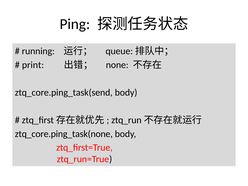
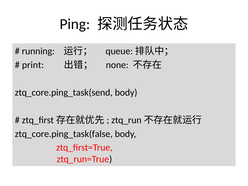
ztq_core.ping_task(none: ztq_core.ping_task(none -> ztq_core.ping_task(false
